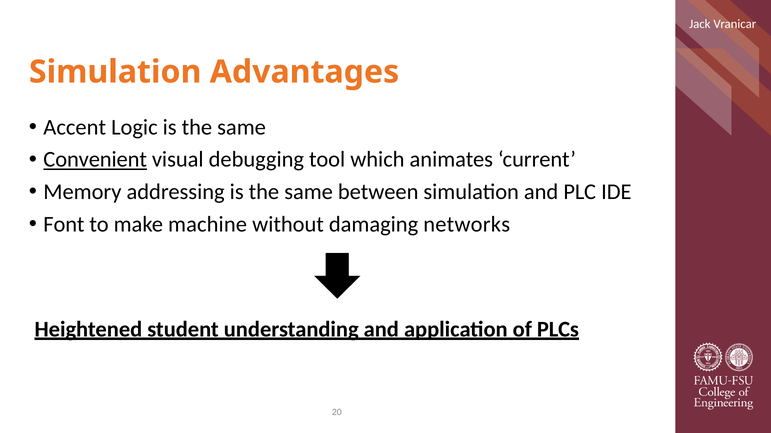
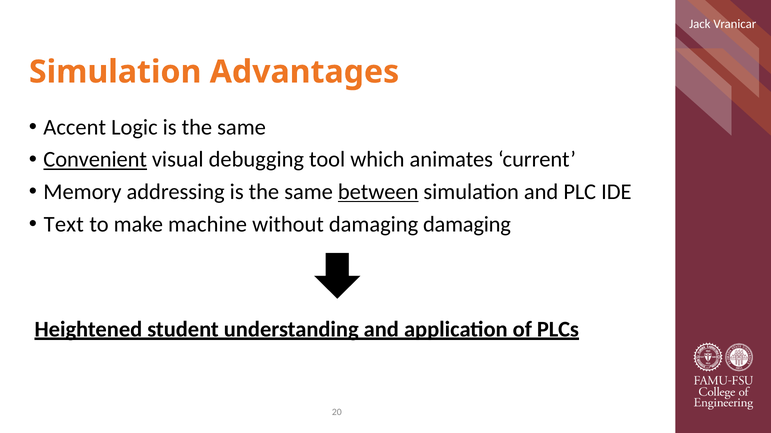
between underline: none -> present
Font: Font -> Text
damaging networks: networks -> damaging
